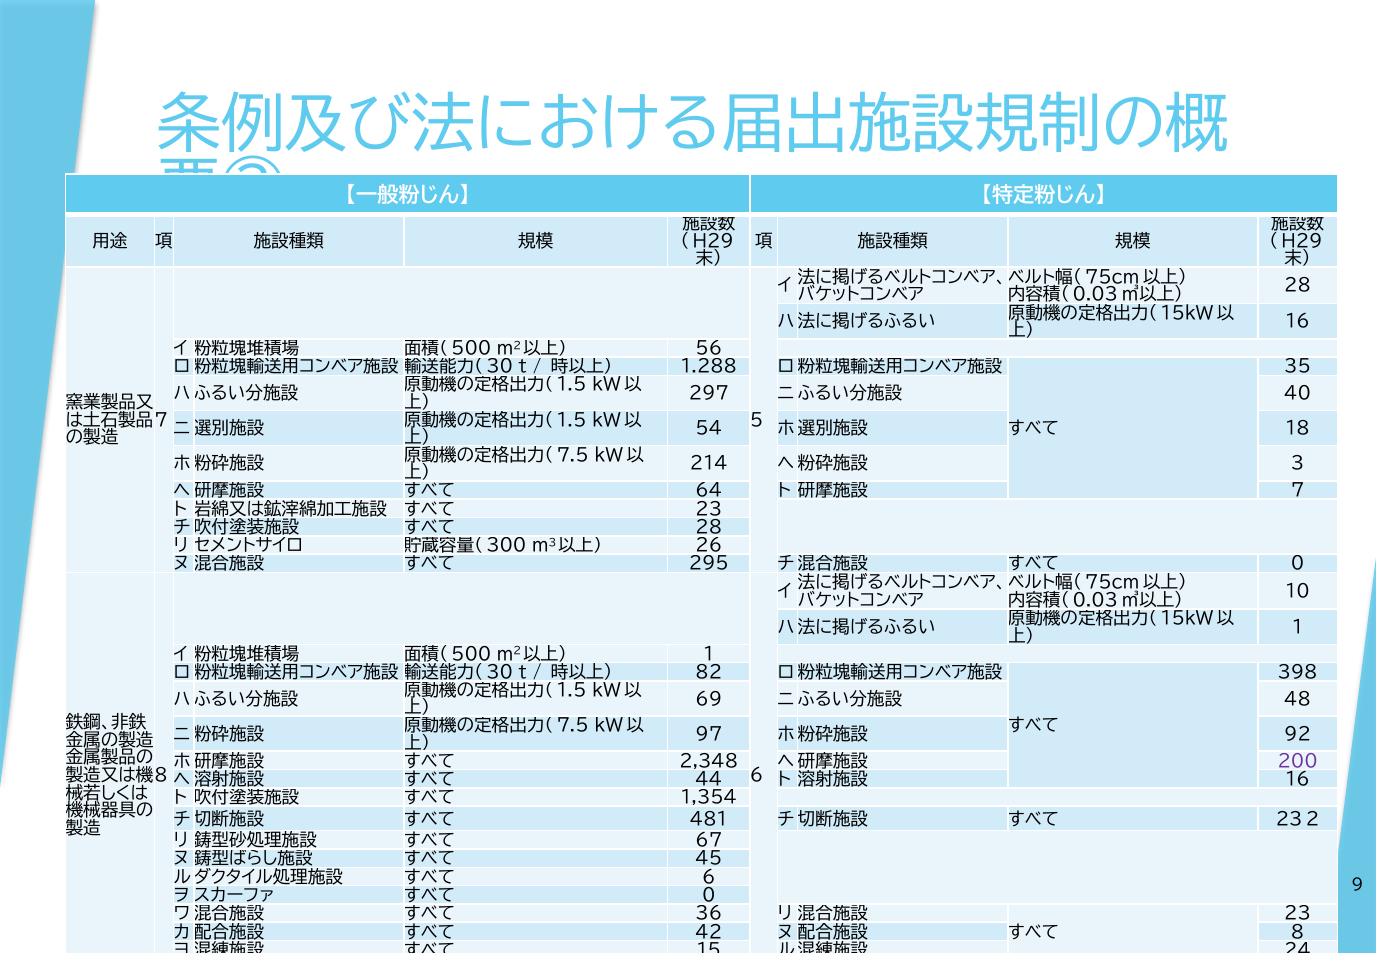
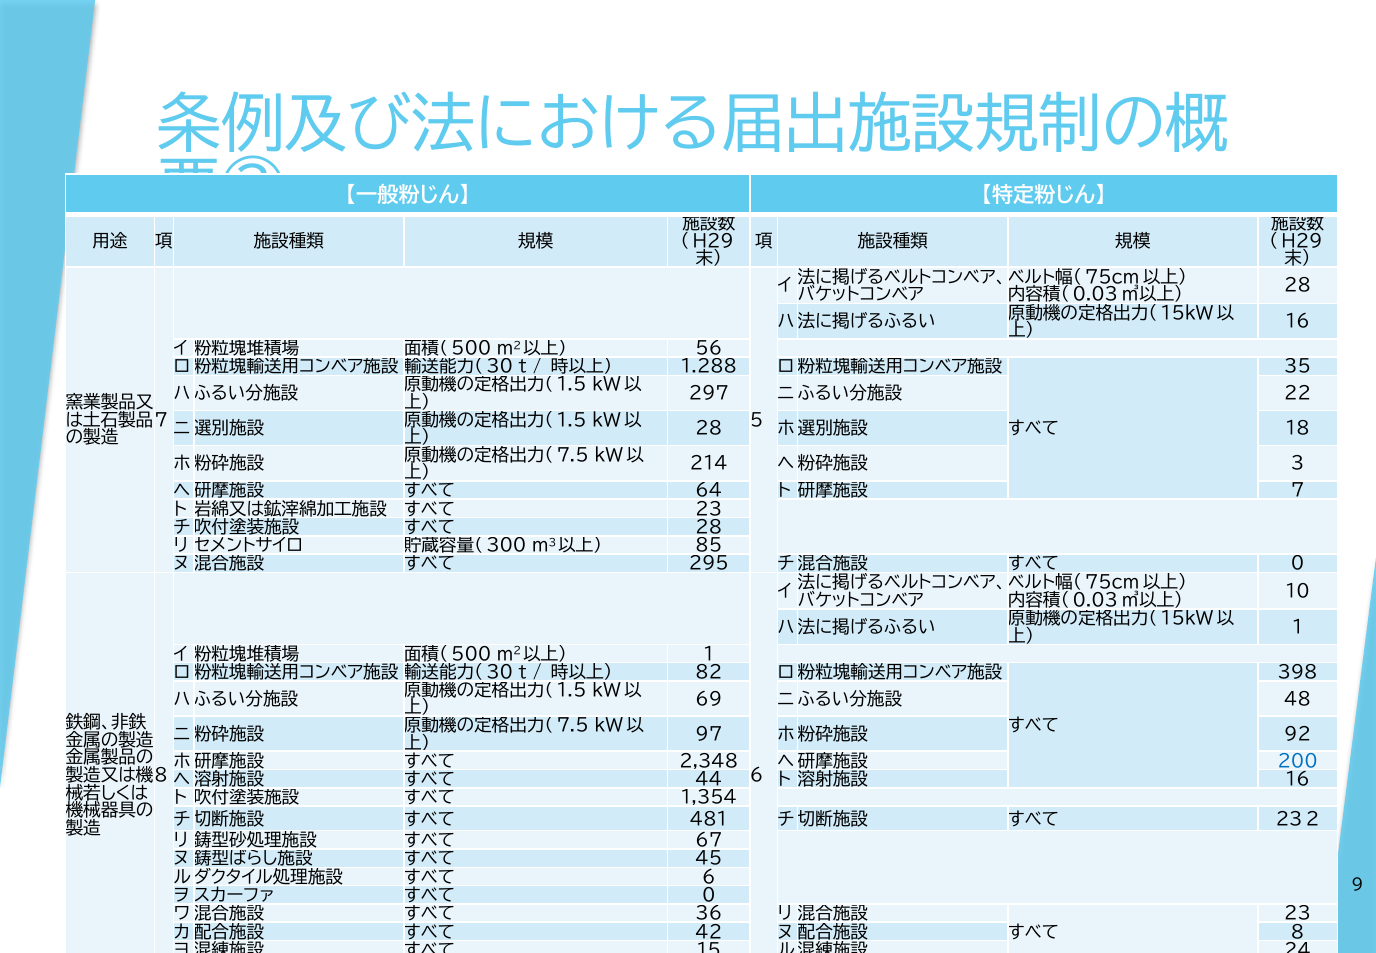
40: 40 -> 22
54 at (709, 429): 54 -> 28
26: 26 -> 85
200 colour: purple -> blue
